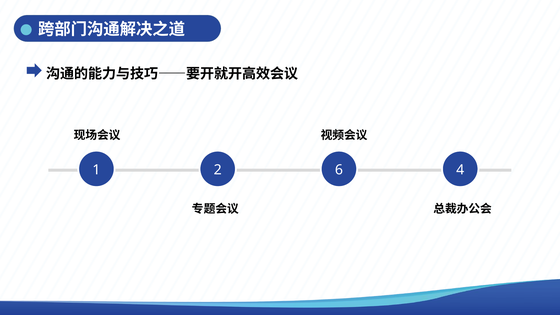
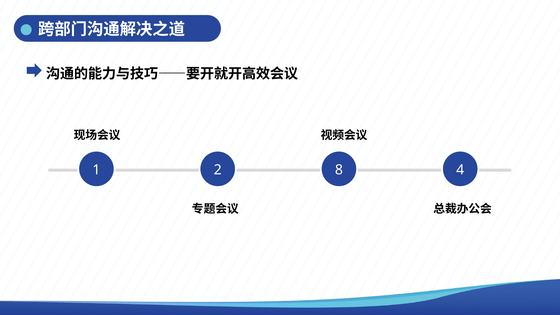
6: 6 -> 8
